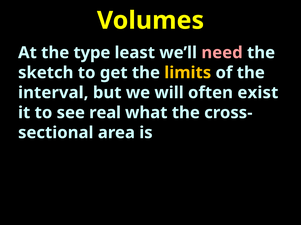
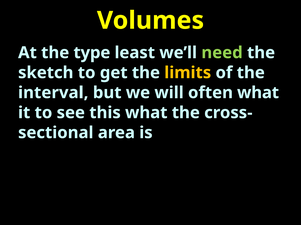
need colour: pink -> light green
often exist: exist -> what
real: real -> this
